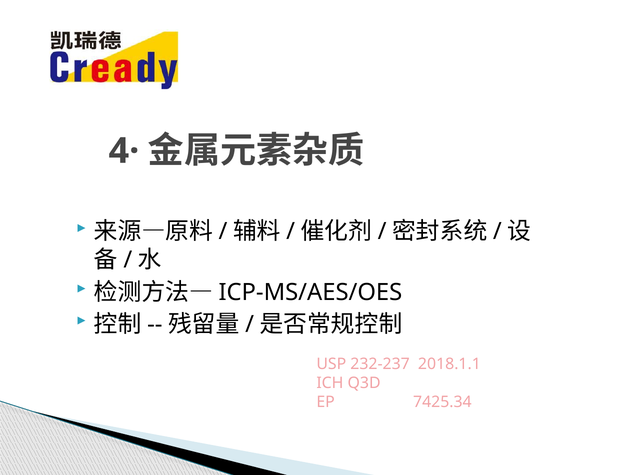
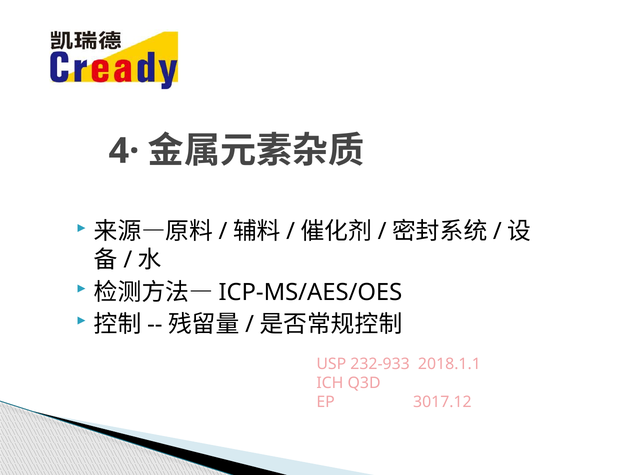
232-237: 232-237 -> 232-933
7425.34: 7425.34 -> 3017.12
